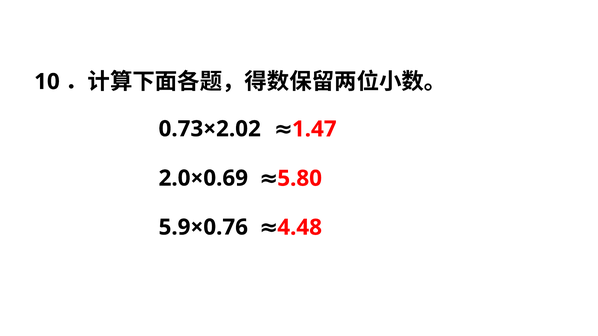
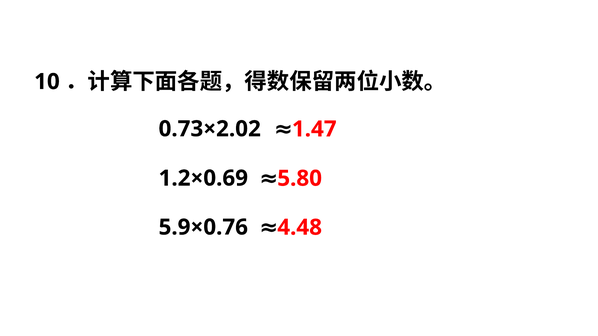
2.0×0.69: 2.0×0.69 -> 1.2×0.69
